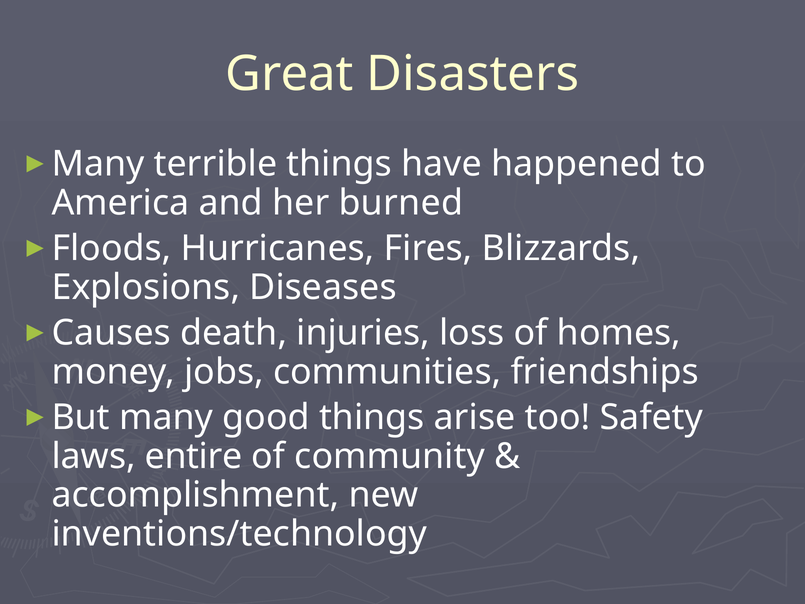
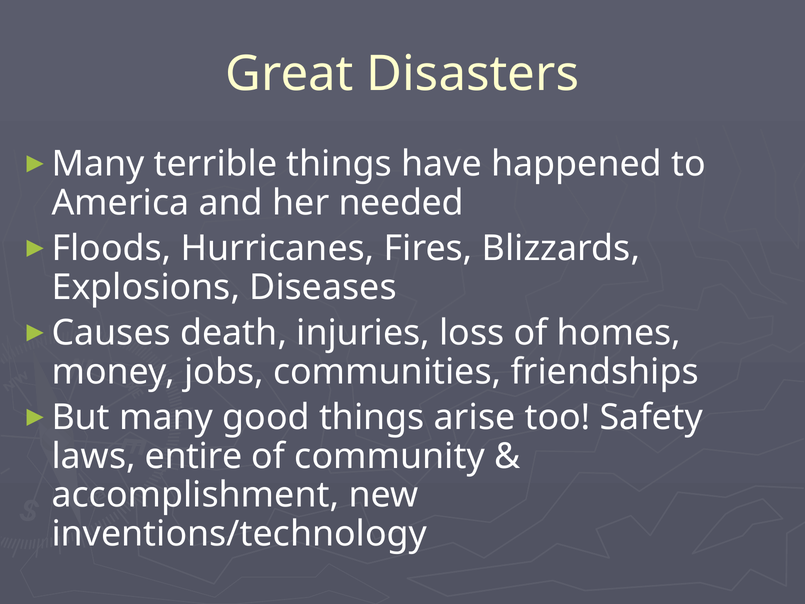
burned: burned -> needed
